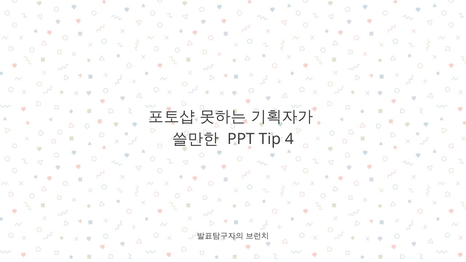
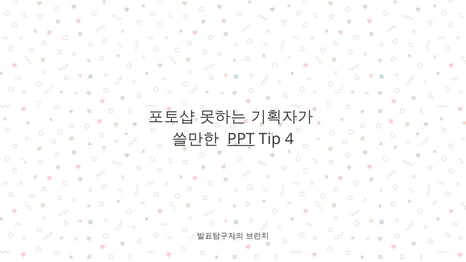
PPT underline: none -> present
